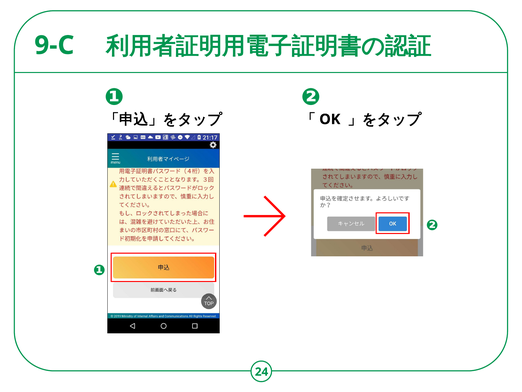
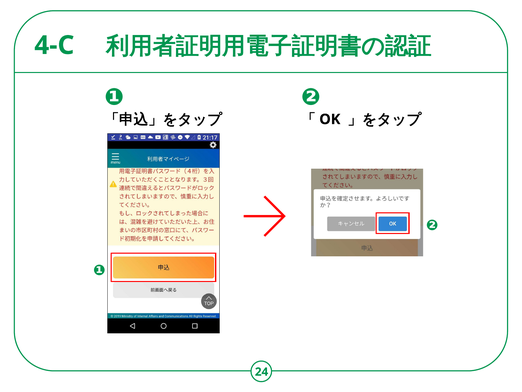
9-C: 9-C -> 4-C
